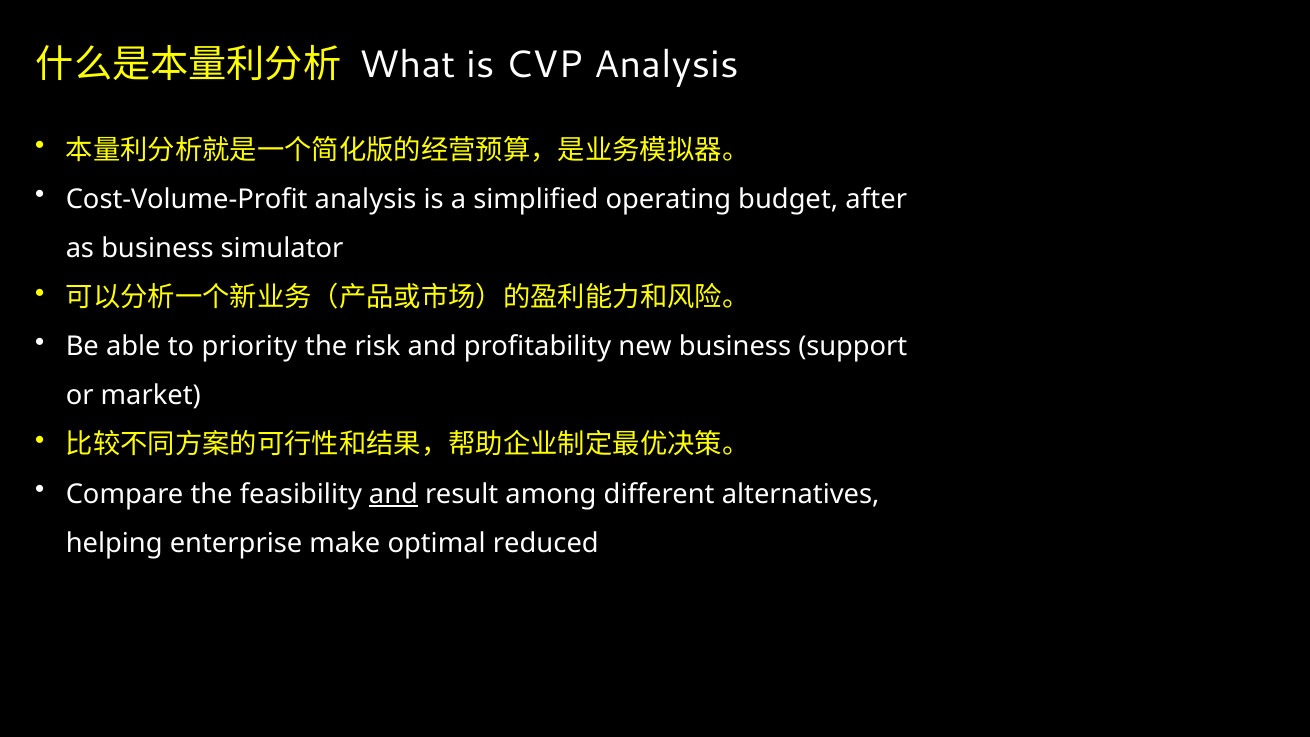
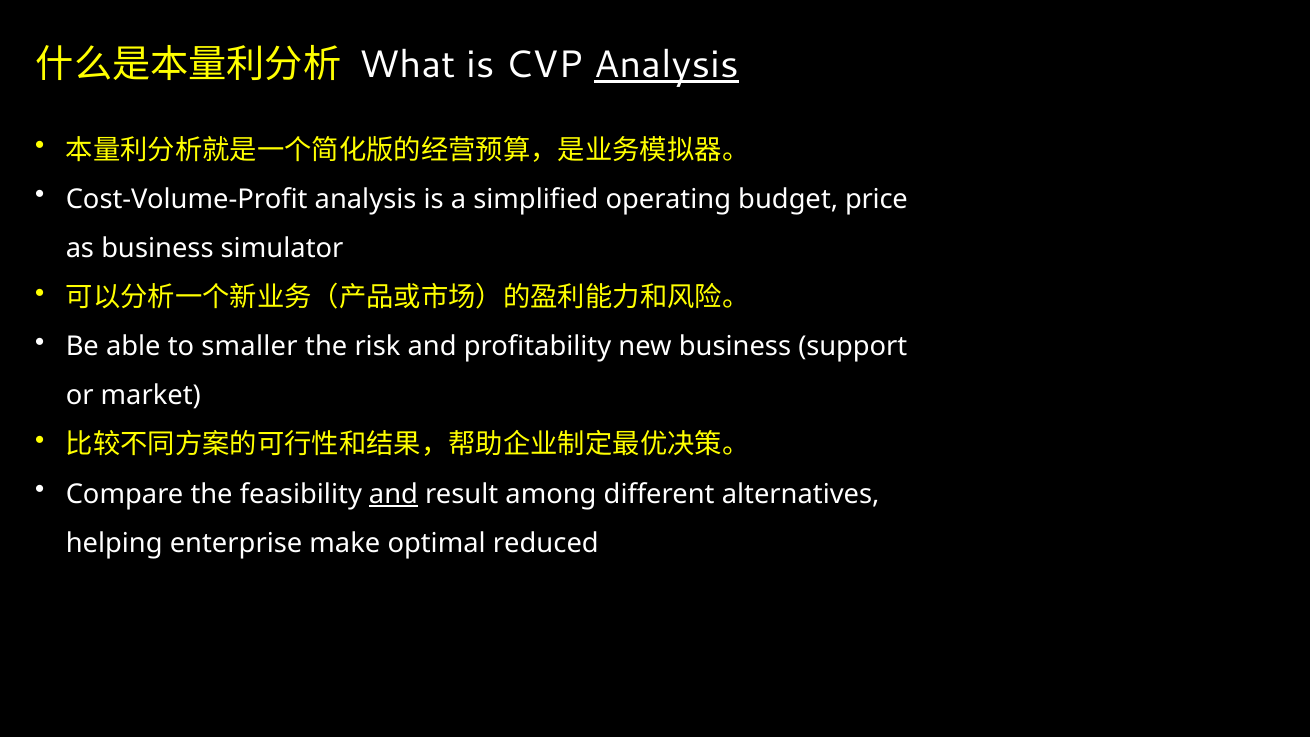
Analysis at (666, 65) underline: none -> present
after: after -> price
priority: priority -> smaller
